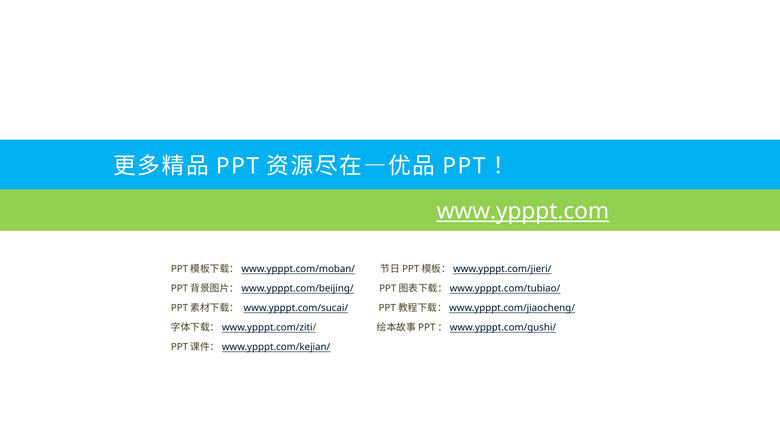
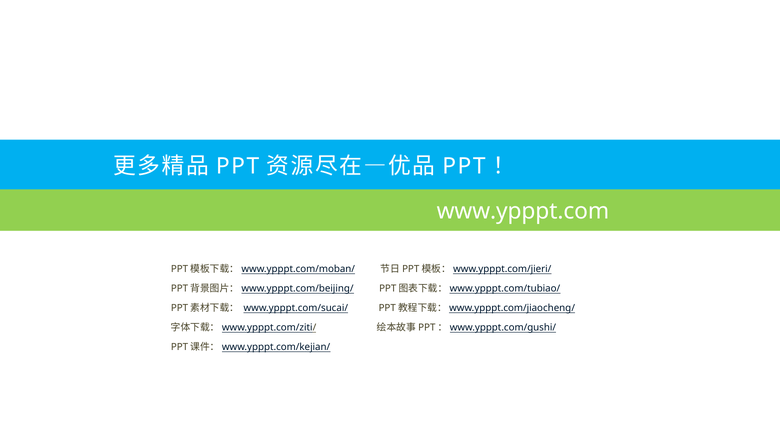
www.ypppt.com underline: present -> none
